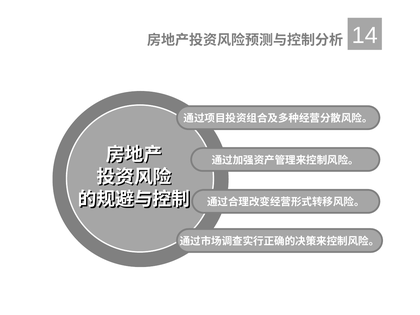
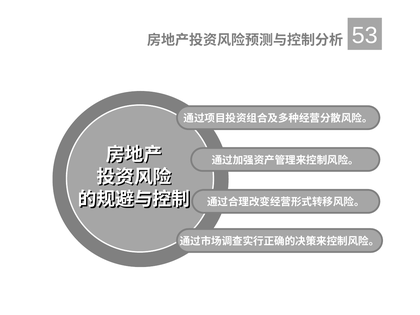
14: 14 -> 53
